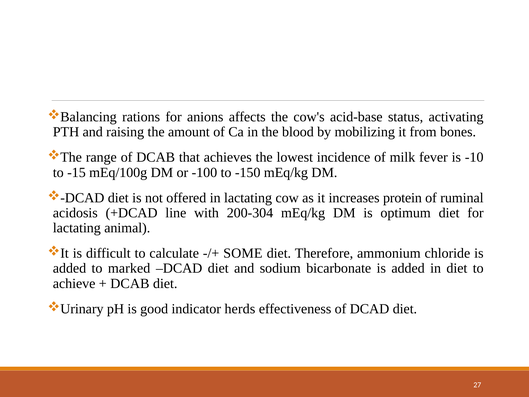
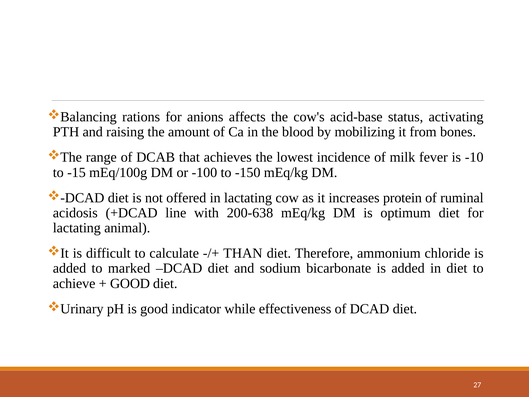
200-304: 200-304 -> 200-638
SOME: SOME -> THAN
DCAB at (130, 283): DCAB -> GOOD
herds: herds -> while
